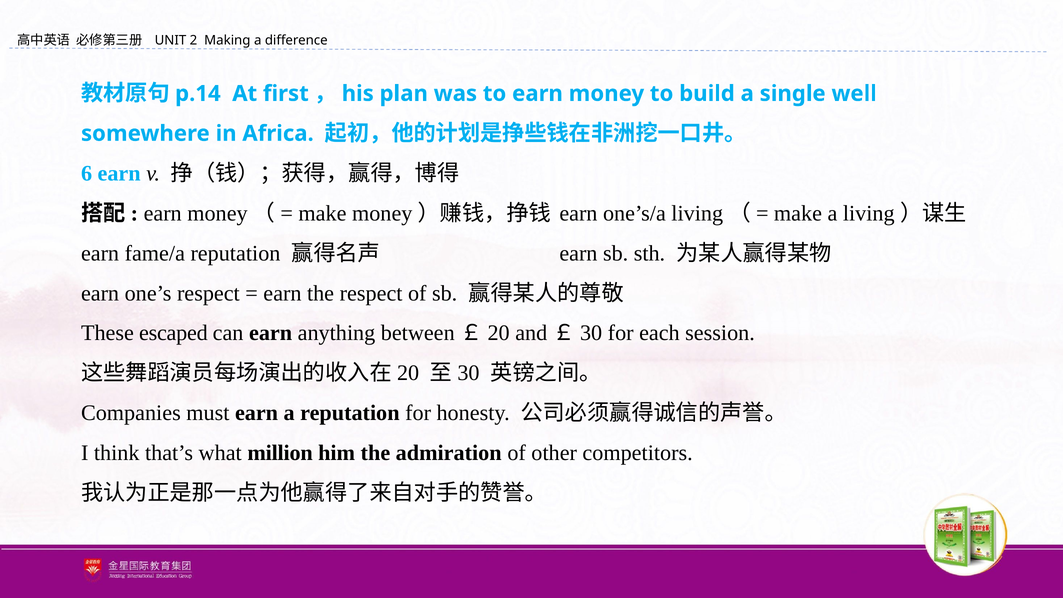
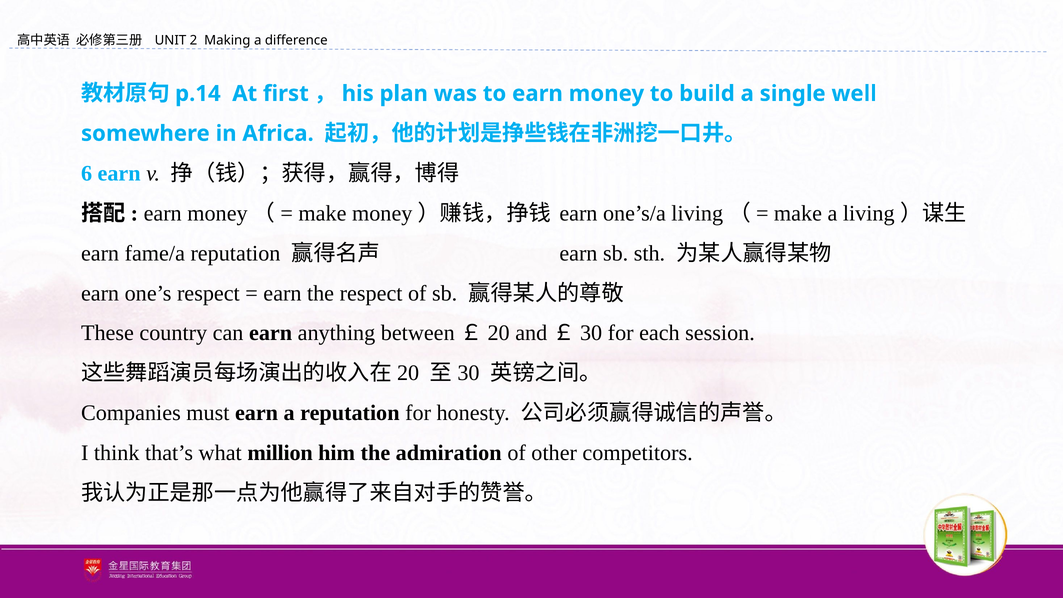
escaped: escaped -> country
